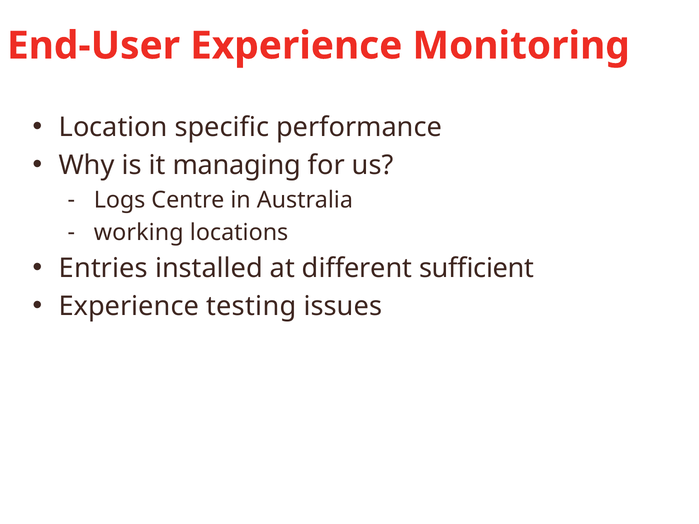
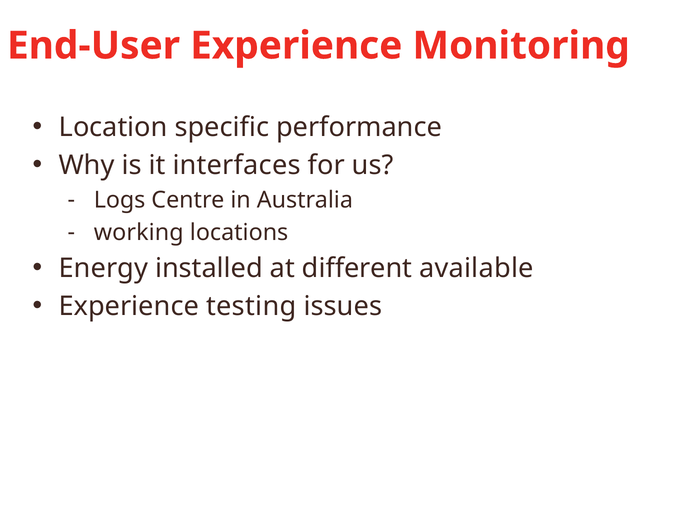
managing: managing -> interfaces
Entries: Entries -> Energy
sufficient: sufficient -> available
